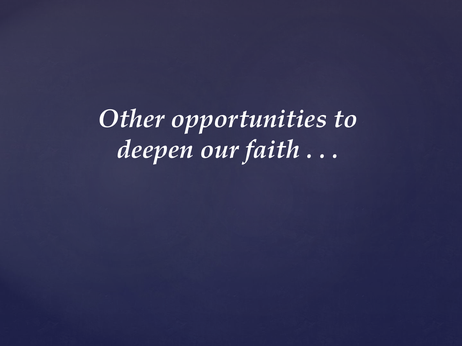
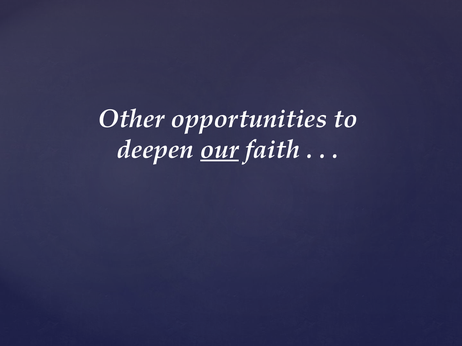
our underline: none -> present
